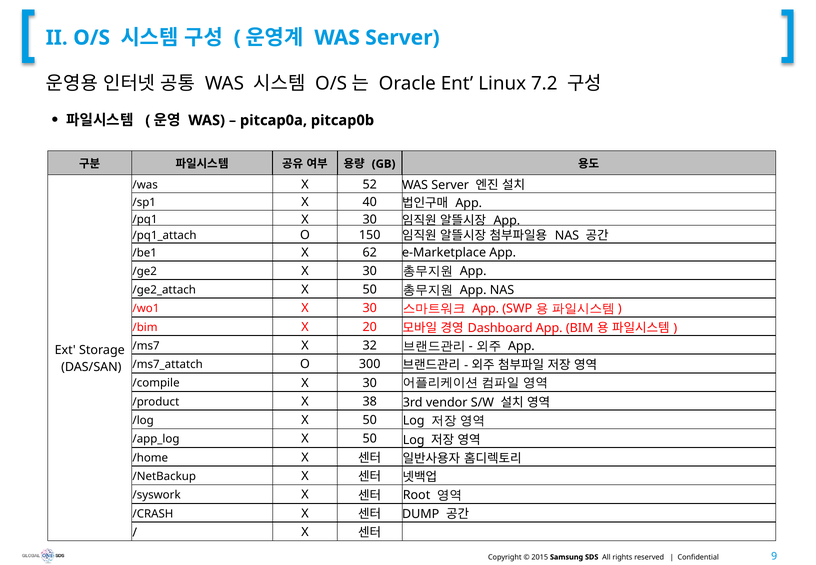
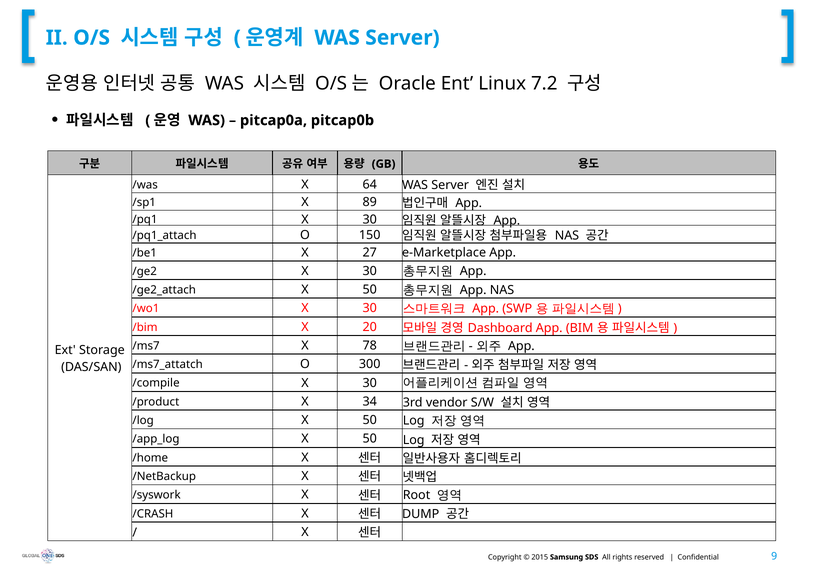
52: 52 -> 64
40: 40 -> 89
62: 62 -> 27
32: 32 -> 78
38: 38 -> 34
